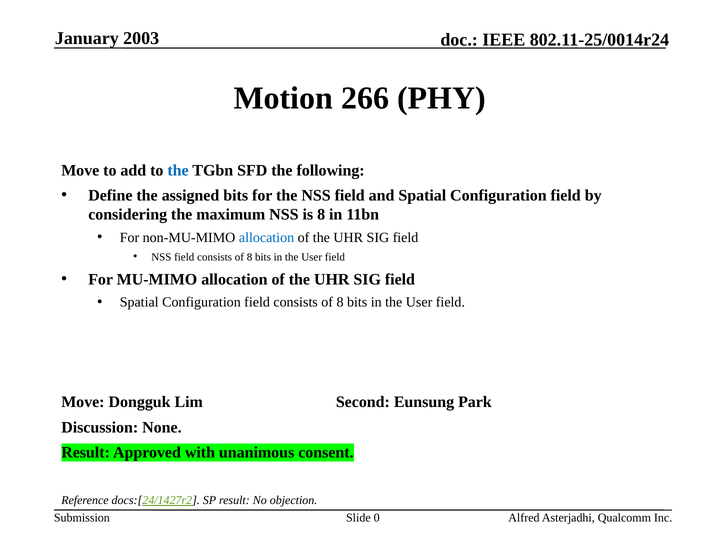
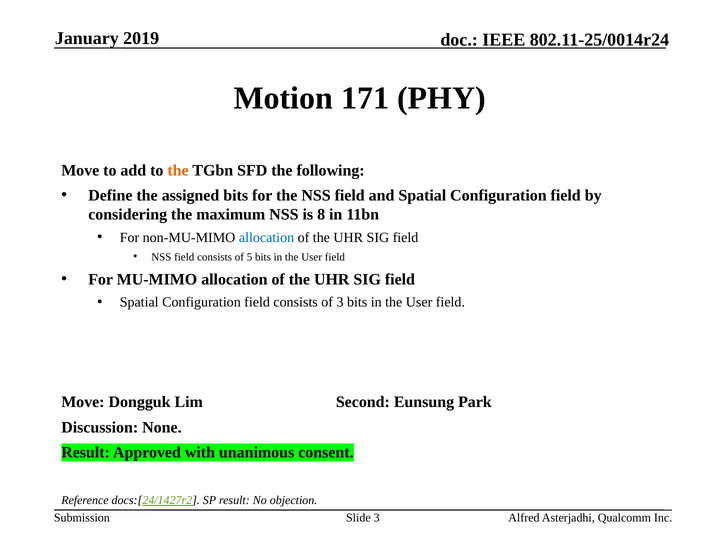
2003: 2003 -> 2019
266: 266 -> 171
the at (178, 170) colour: blue -> orange
8 at (250, 257): 8 -> 5
8 at (340, 302): 8 -> 3
Slide 0: 0 -> 3
